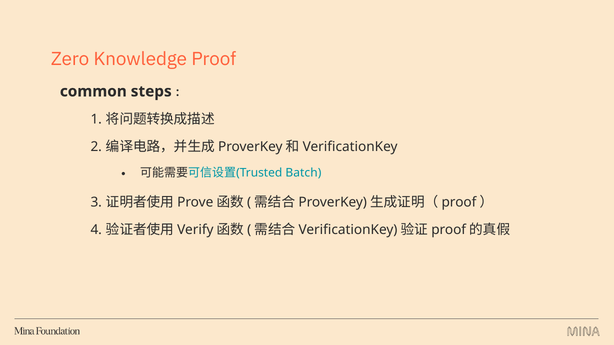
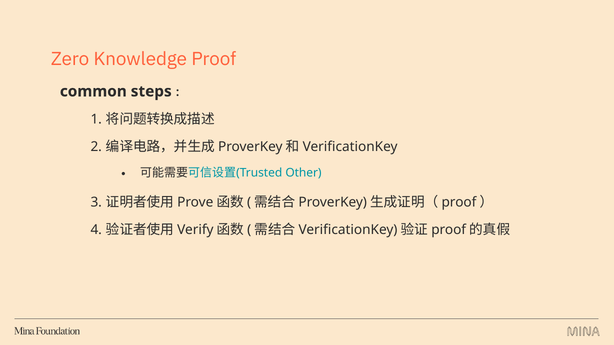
Batch: Batch -> Other
